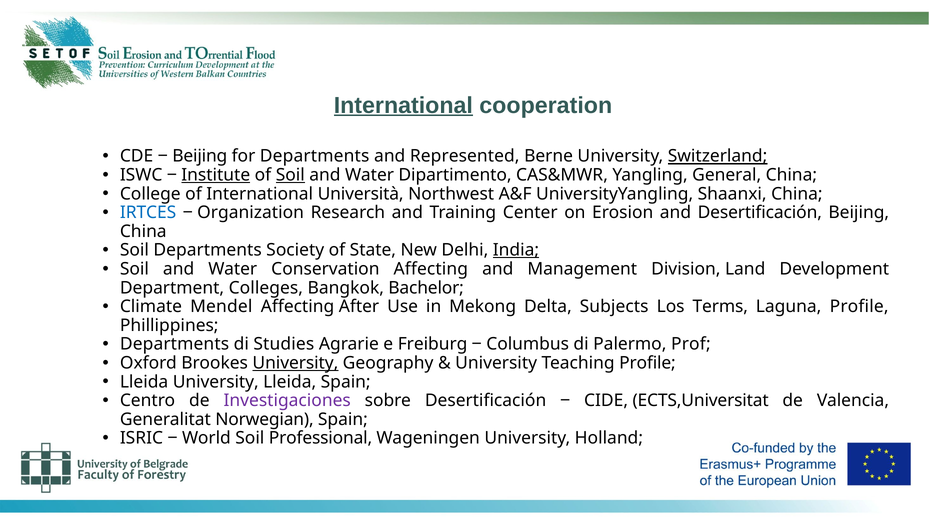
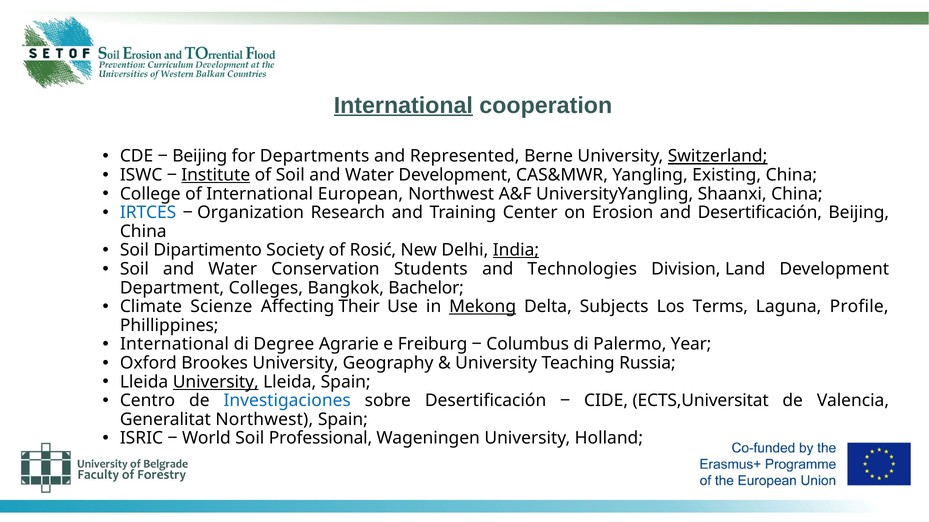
Soil at (290, 175) underline: present -> none
Water Dipartimento: Dipartimento -> Development
General: General -> Existing
Università: Università -> European
Soil Departments: Departments -> Dipartimento
State: State -> Rosić
Conservation Affecting: Affecting -> Students
Management: Management -> Technologies
Mendel: Mendel -> Scienze
After: After -> Their
Mekong underline: none -> present
Departments at (175, 345): Departments -> International
Studies: Studies -> Degree
Prof: Prof -> Year
University at (295, 363) underline: present -> none
Teaching Profile: Profile -> Russia
University at (216, 382) underline: none -> present
Investigaciones colour: purple -> blue
Generalitat Norwegian: Norwegian -> Northwest
